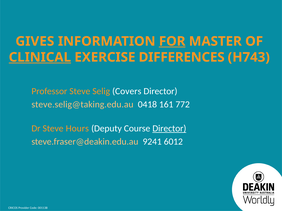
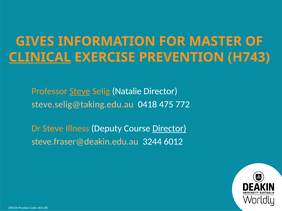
FOR underline: present -> none
DIFFERENCES: DIFFERENCES -> PREVENTION
Steve at (80, 91) underline: none -> present
Covers: Covers -> Natalie
161: 161 -> 475
Hours: Hours -> Illness
9241: 9241 -> 3244
